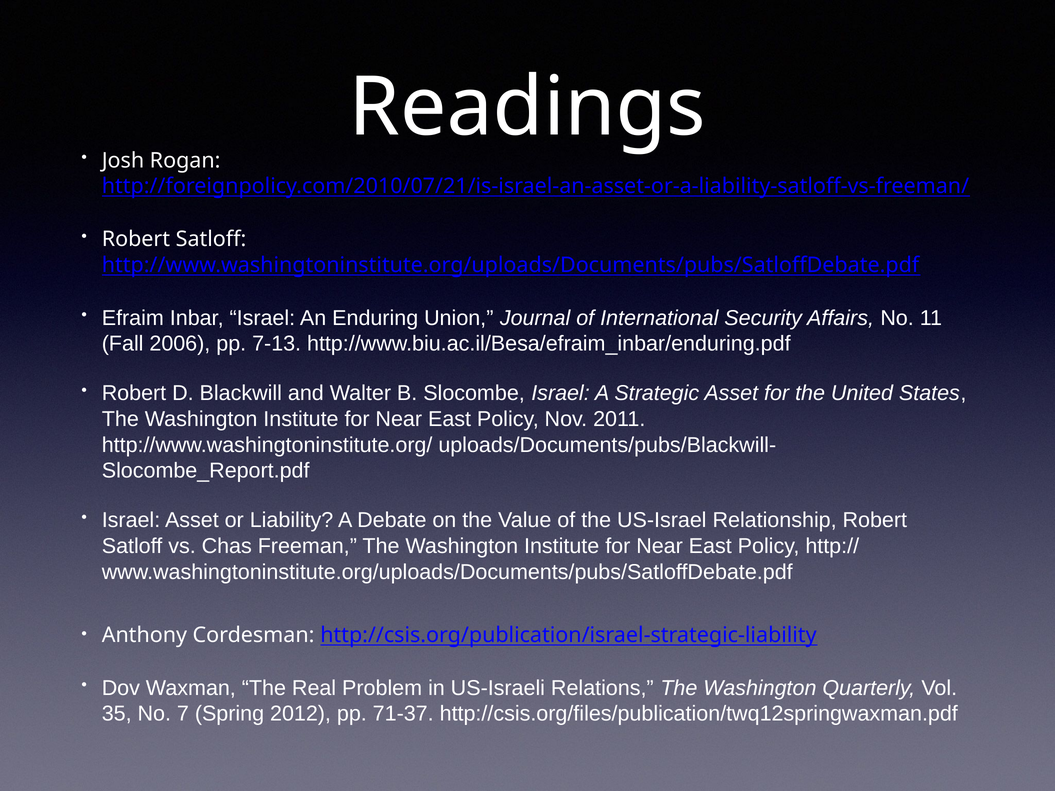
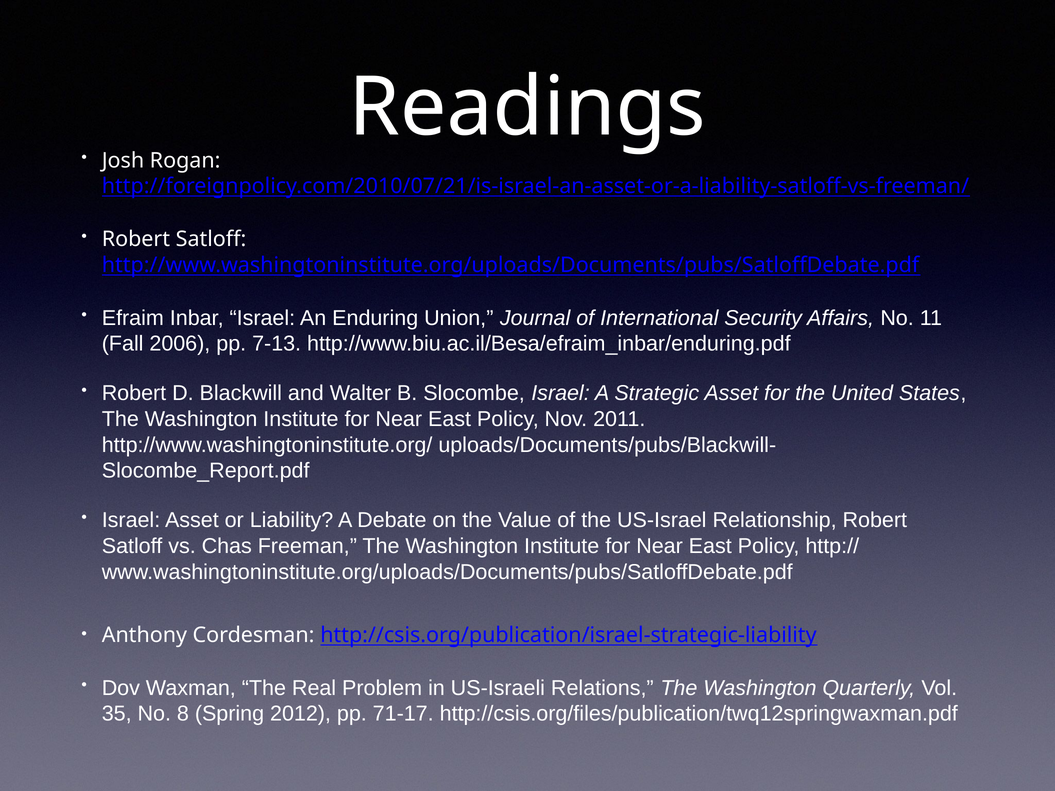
7: 7 -> 8
71-37: 71-37 -> 71-17
